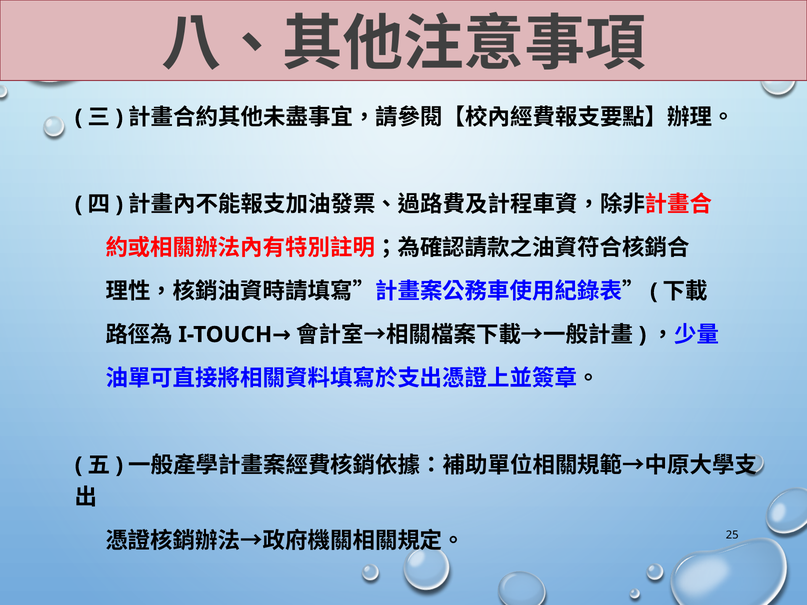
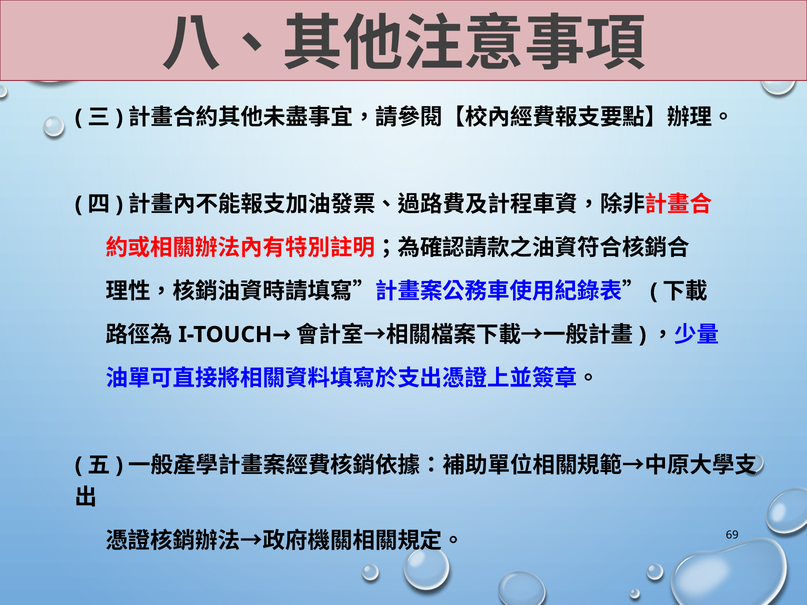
25: 25 -> 69
